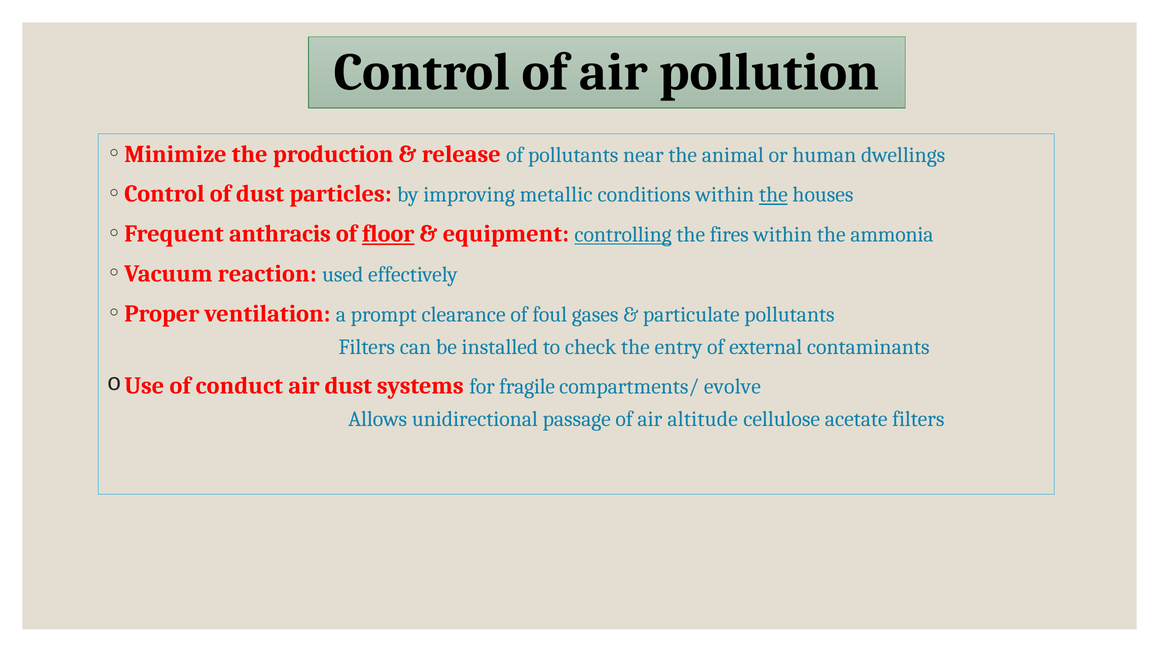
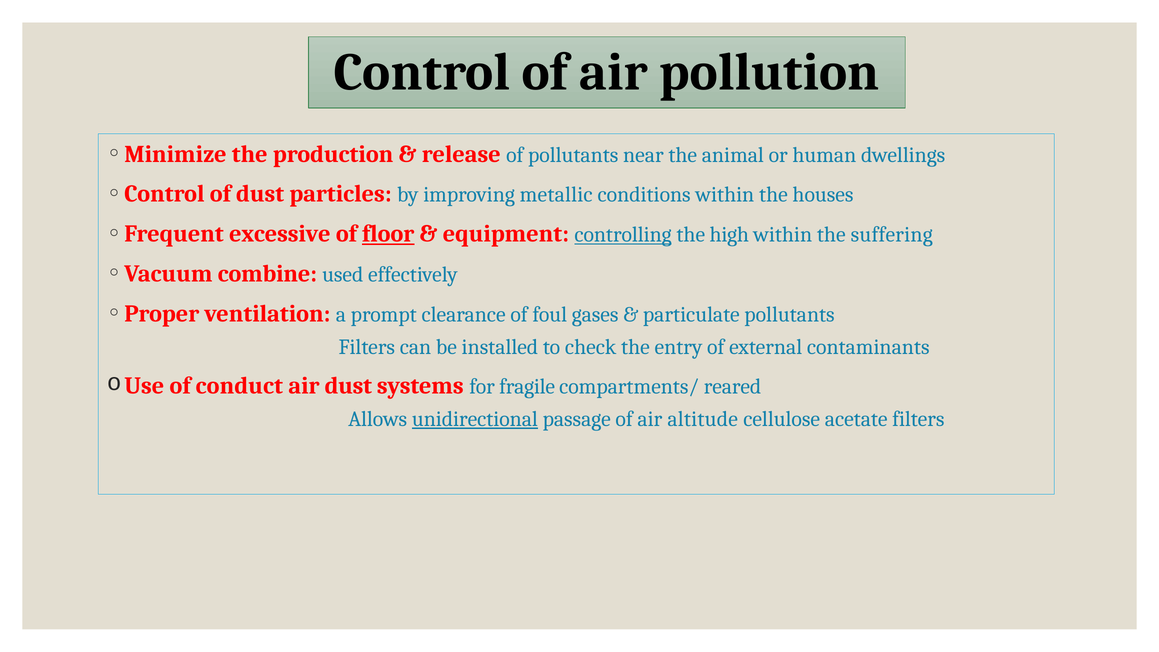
the at (773, 195) underline: present -> none
anthracis: anthracis -> excessive
fires: fires -> high
ammonia: ammonia -> suffering
reaction: reaction -> combine
evolve: evolve -> reared
unidirectional underline: none -> present
